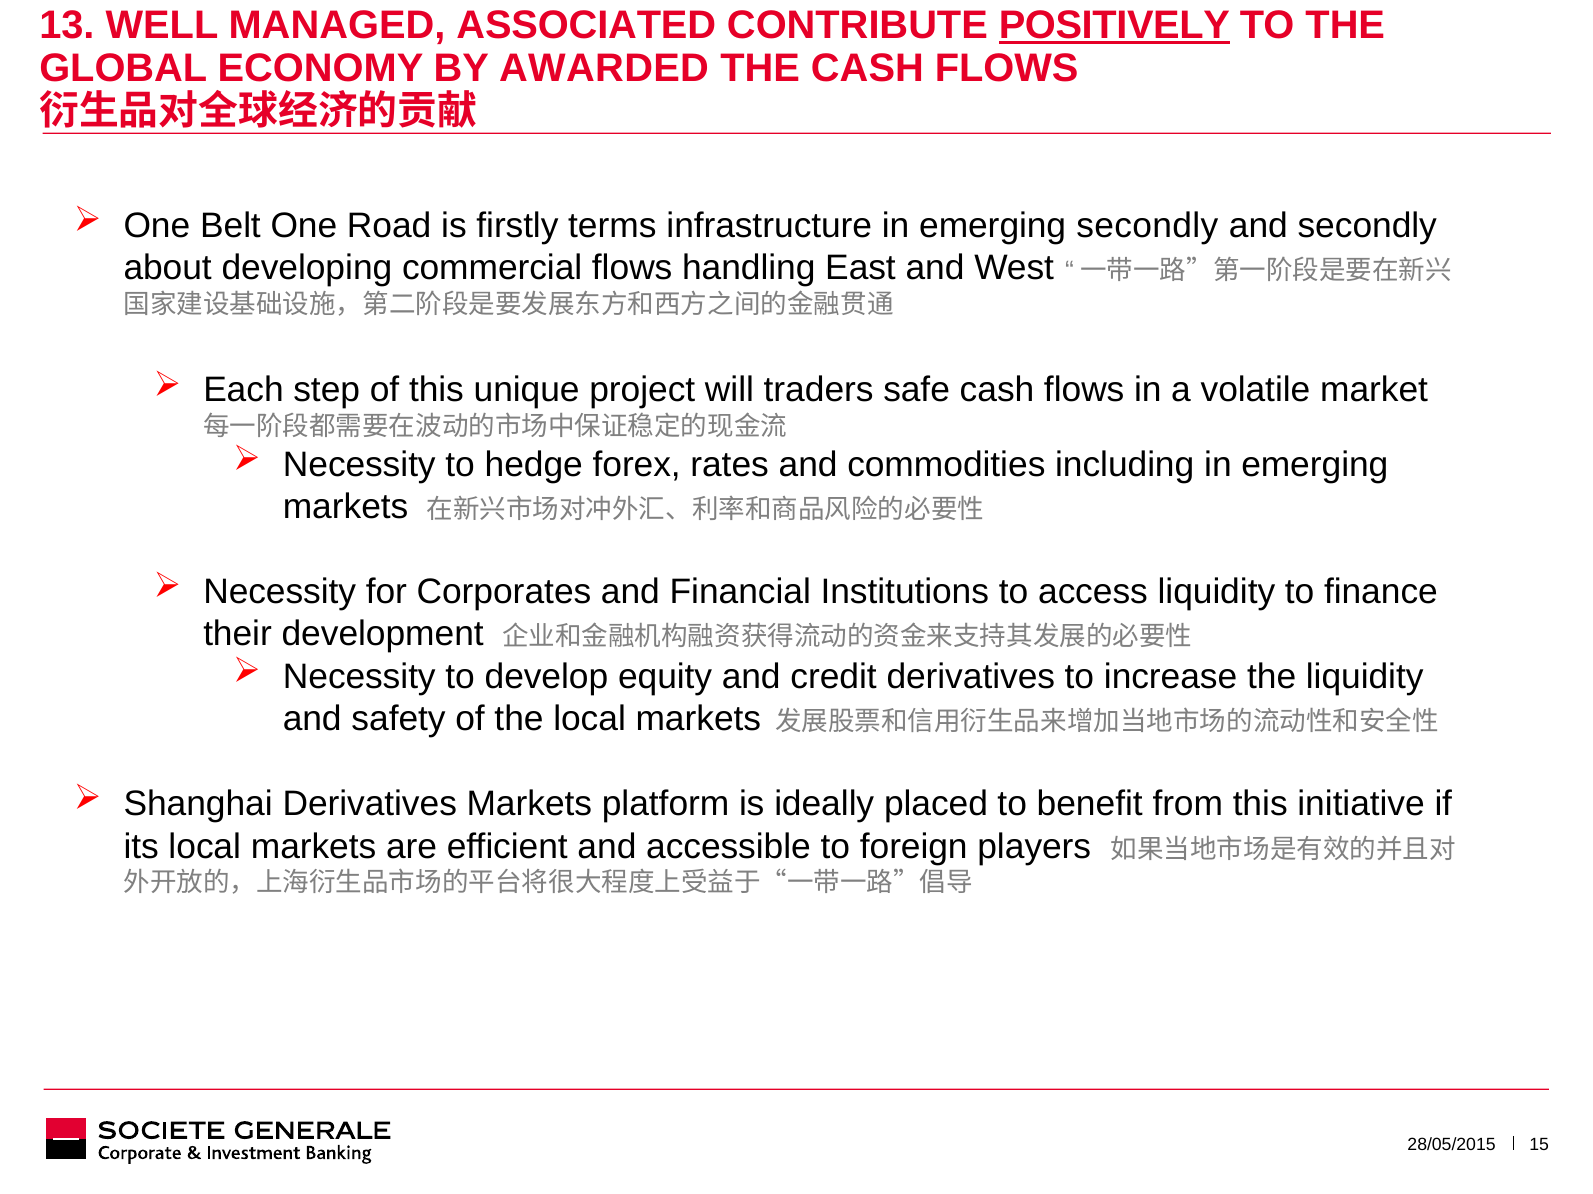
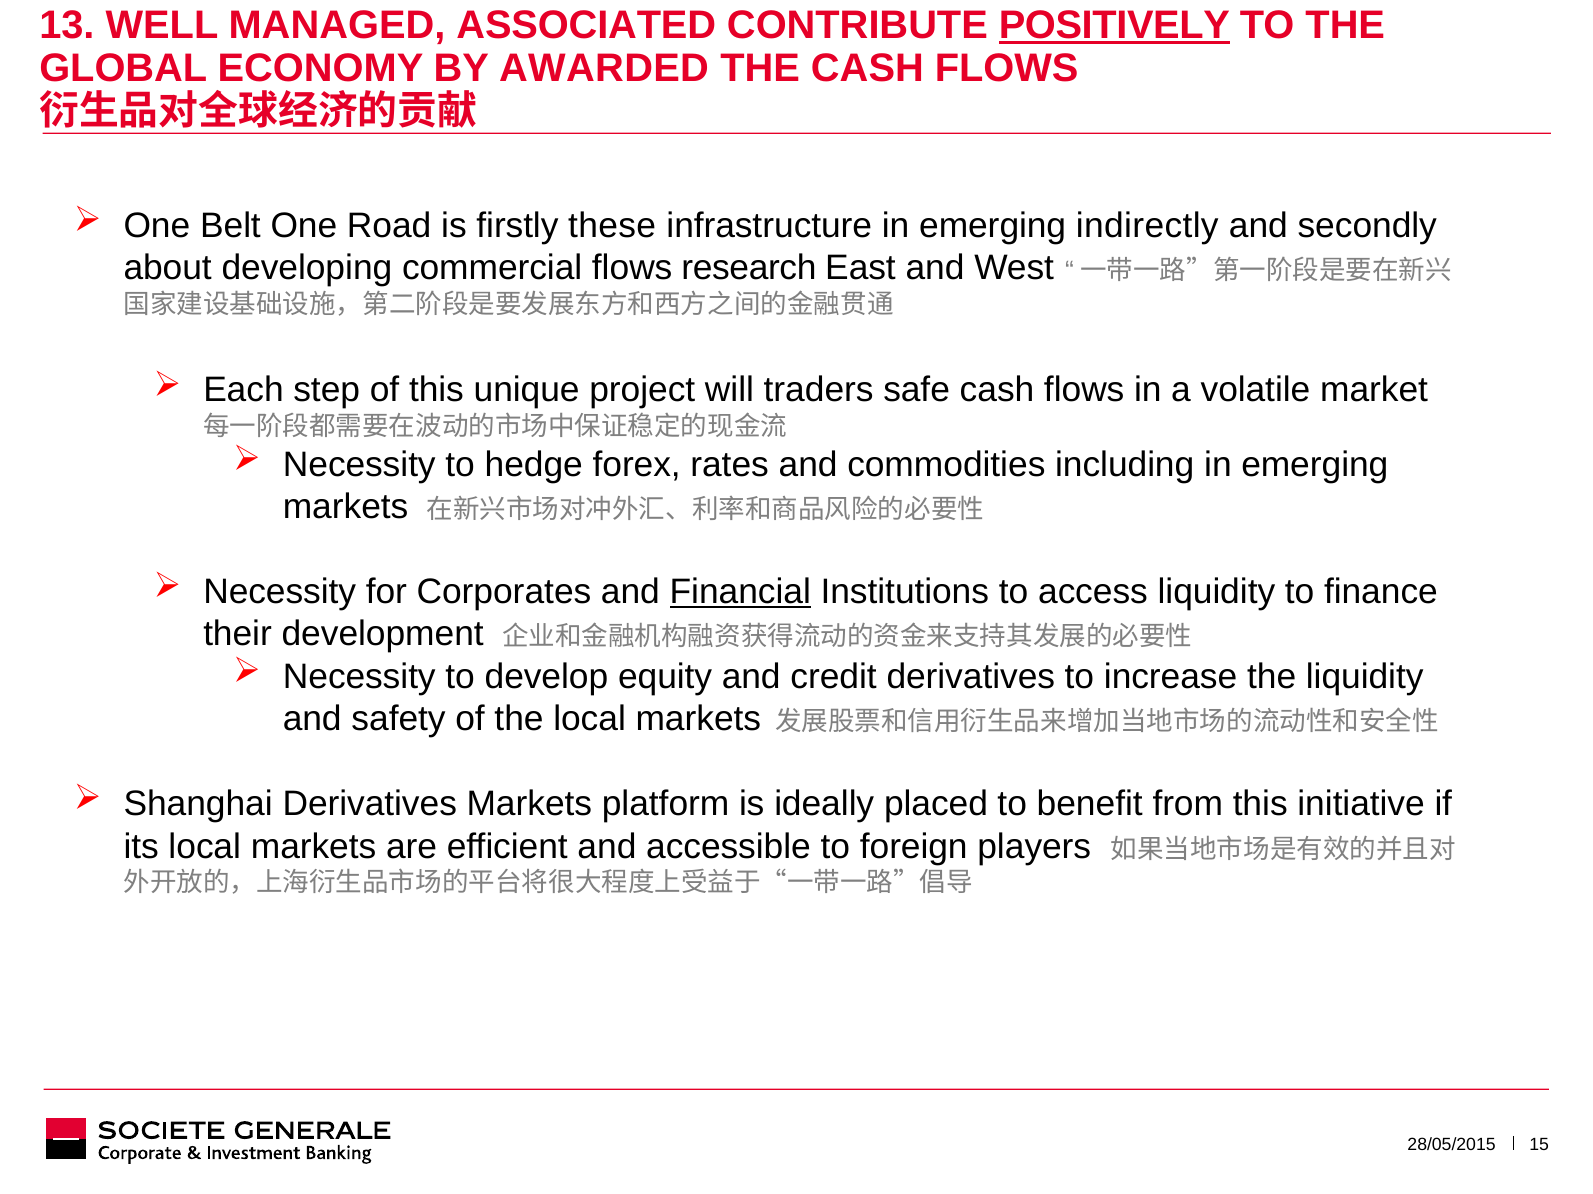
terms: terms -> these
emerging secondly: secondly -> indirectly
handling: handling -> research
Financial underline: none -> present
